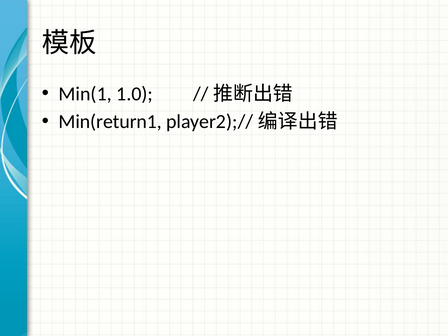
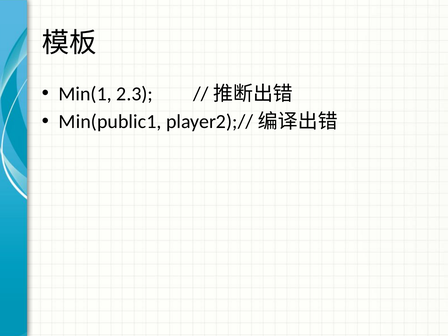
1.0: 1.0 -> 2.3
Min(return1: Min(return1 -> Min(public1
